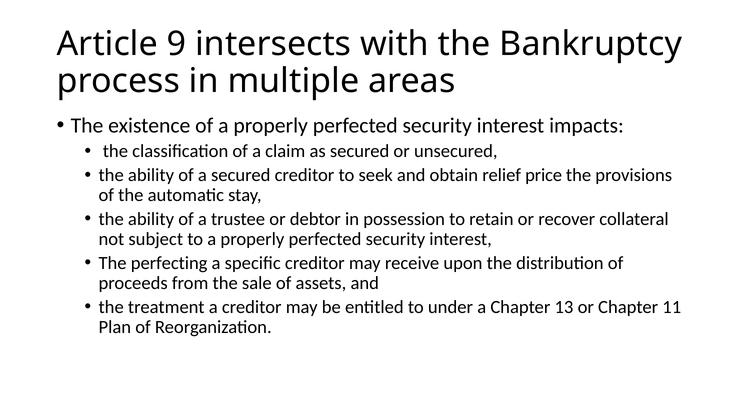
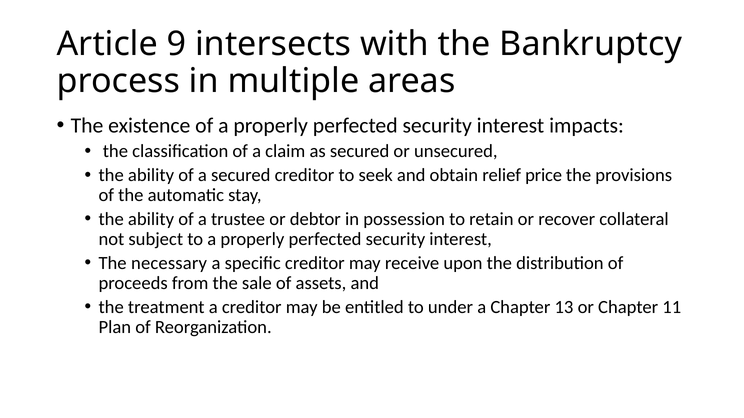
perfecting: perfecting -> necessary
